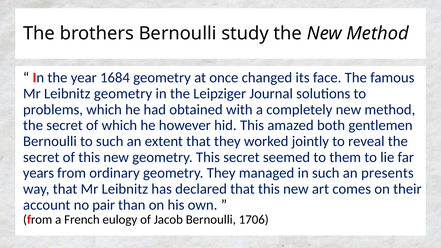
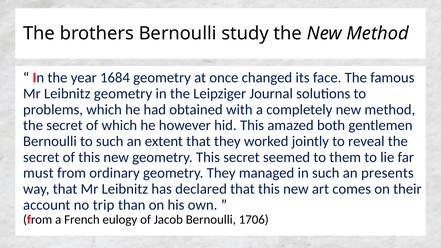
years: years -> must
pair: pair -> trip
